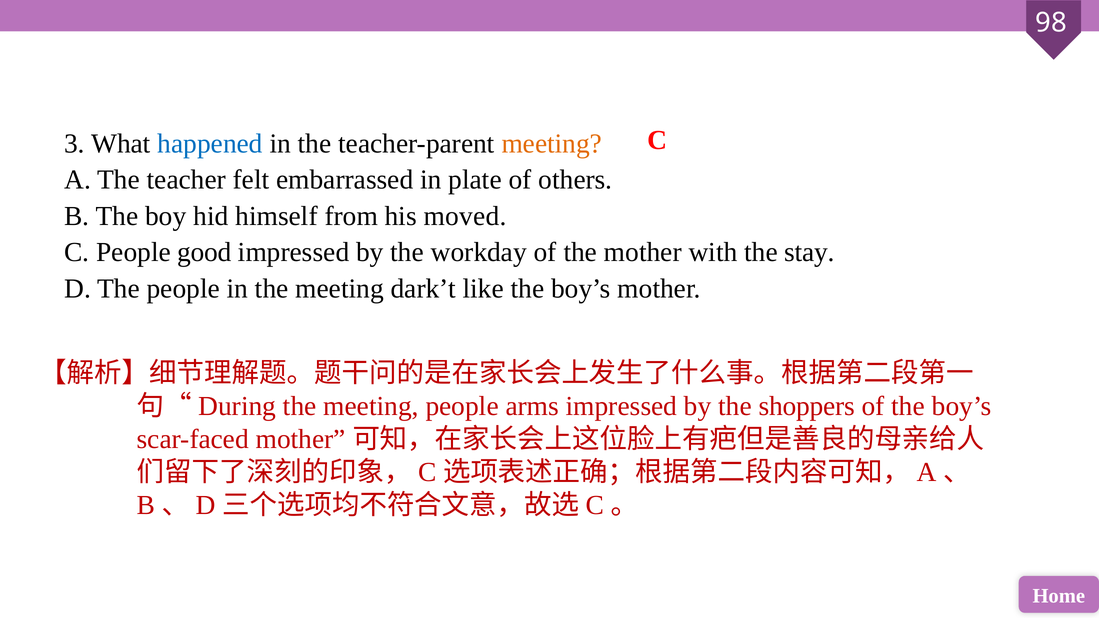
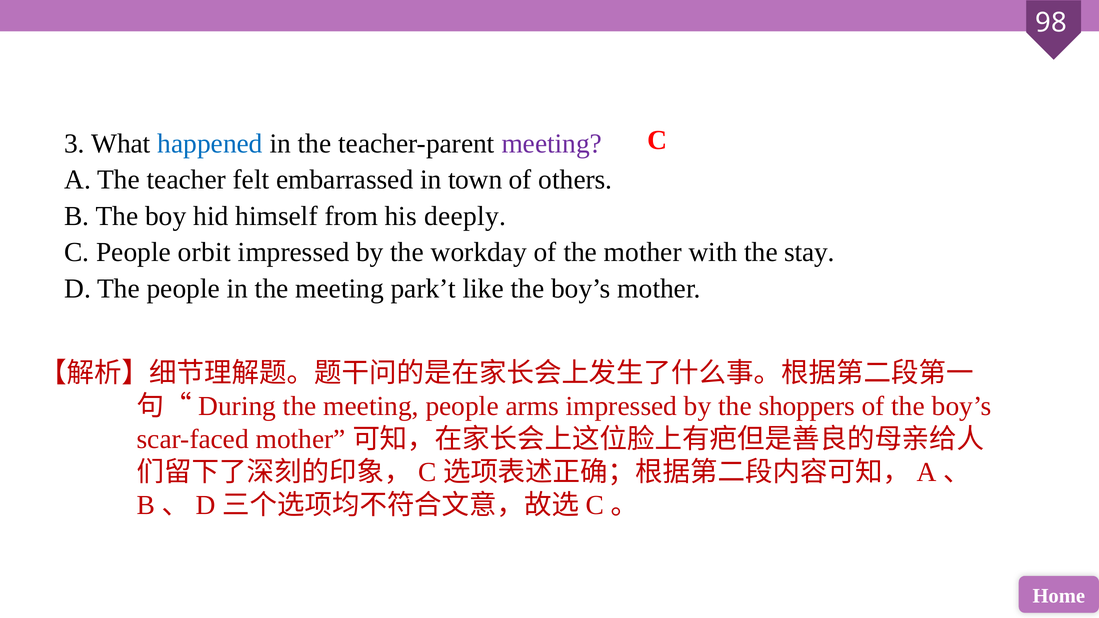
meeting at (552, 144) colour: orange -> purple
plate: plate -> town
moved: moved -> deeply
good: good -> orbit
dark’t: dark’t -> park’t
